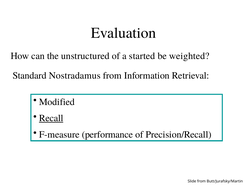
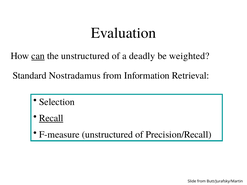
can underline: none -> present
started: started -> deadly
Modified: Modified -> Selection
F-measure performance: performance -> unstructured
